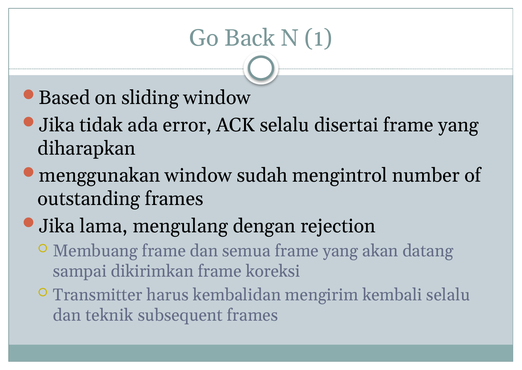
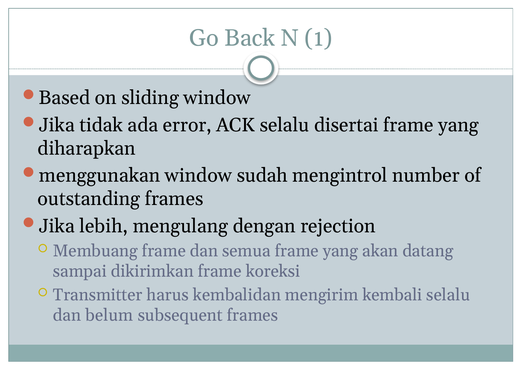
lama: lama -> lebih
teknik: teknik -> belum
